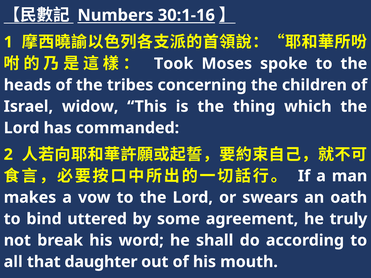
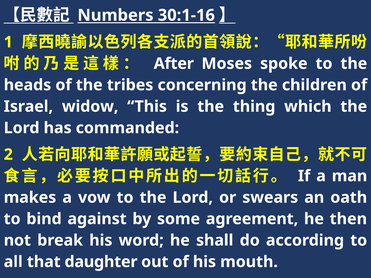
Took: Took -> After
uttered: uttered -> against
truly: truly -> then
